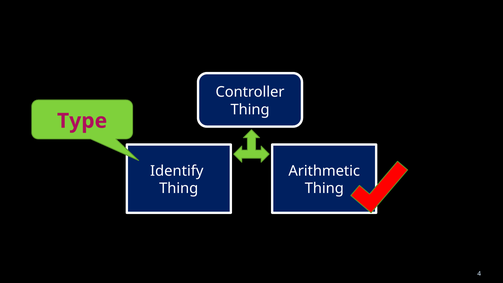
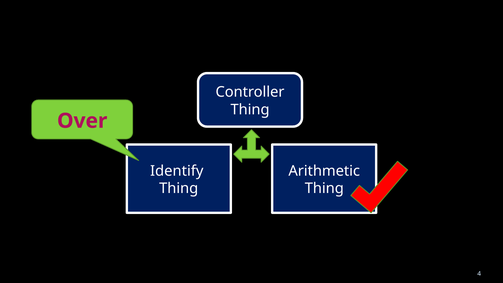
Type: Type -> Over
